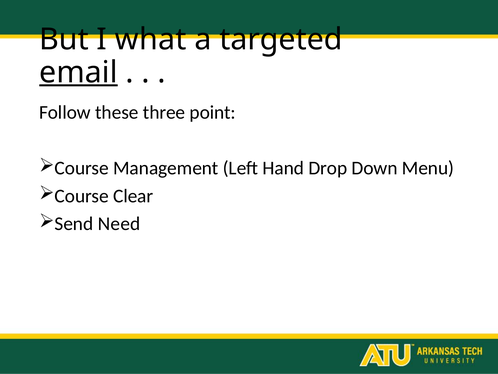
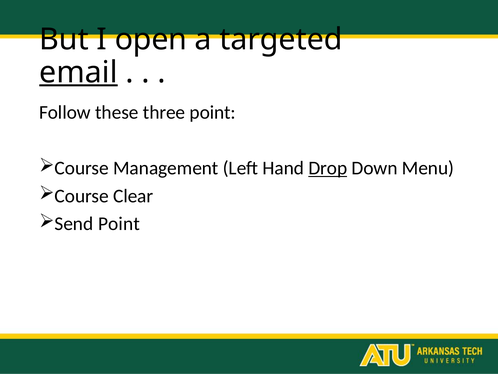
what: what -> open
Drop underline: none -> present
Send Need: Need -> Point
